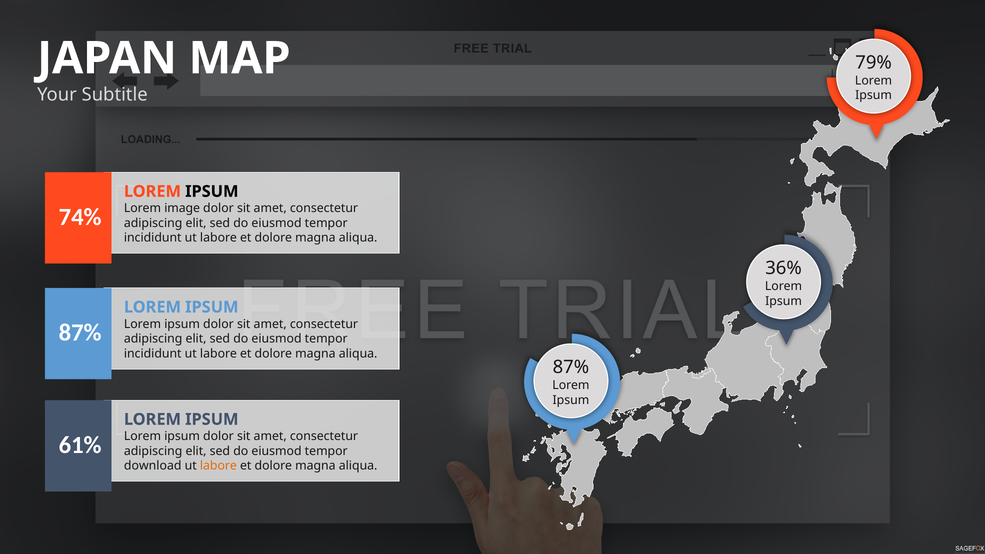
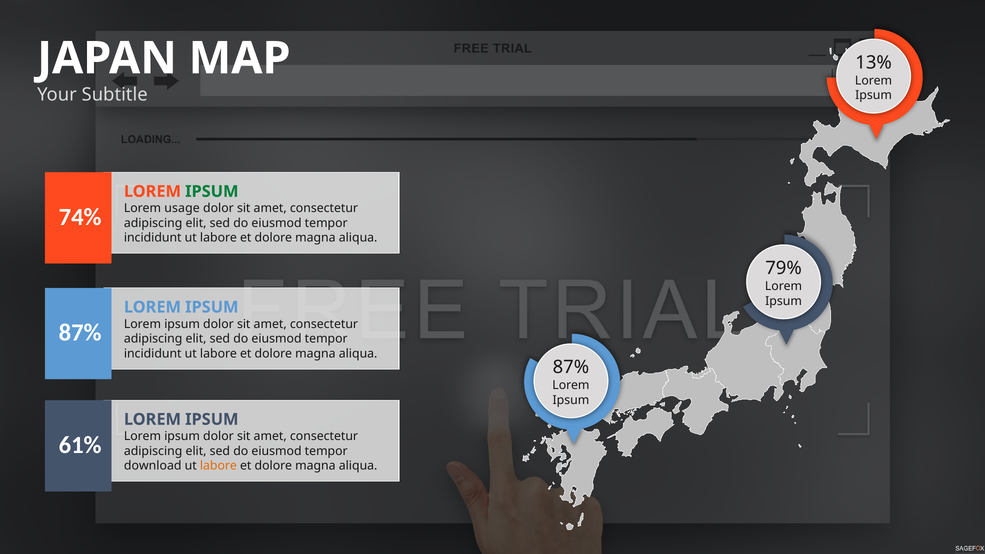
79%: 79% -> 13%
IPSUM at (212, 191) colour: black -> green
image: image -> usage
36%: 36% -> 79%
